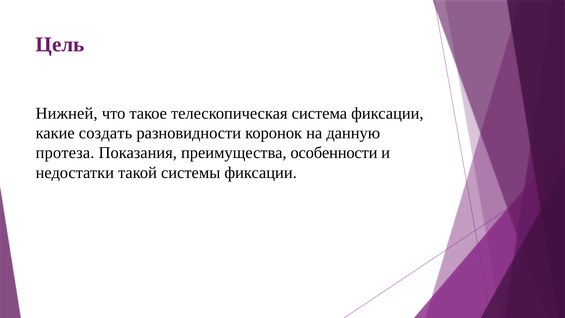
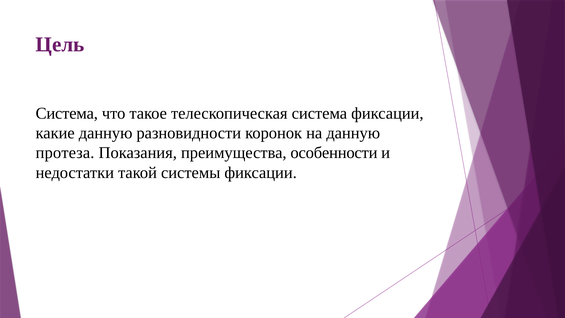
Нижней at (67, 113): Нижней -> Система
какие создать: создать -> данную
